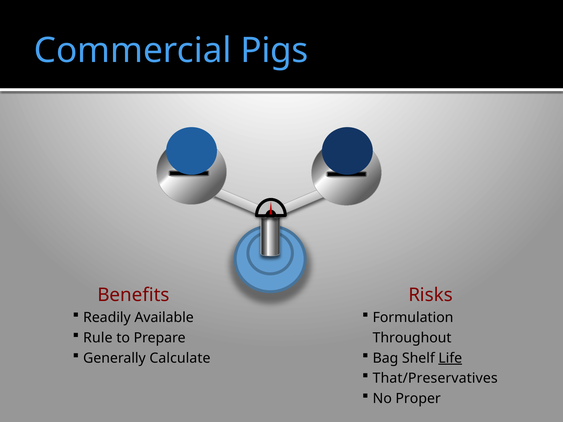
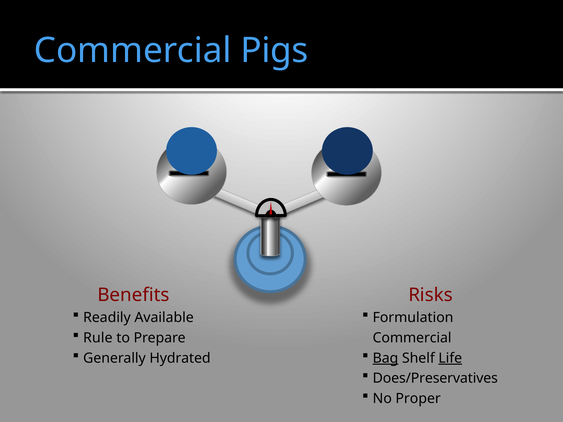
Throughout at (412, 338): Throughout -> Commercial
Calculate: Calculate -> Hydrated
Bag underline: none -> present
That/Preservatives: That/Preservatives -> Does/Preservatives
